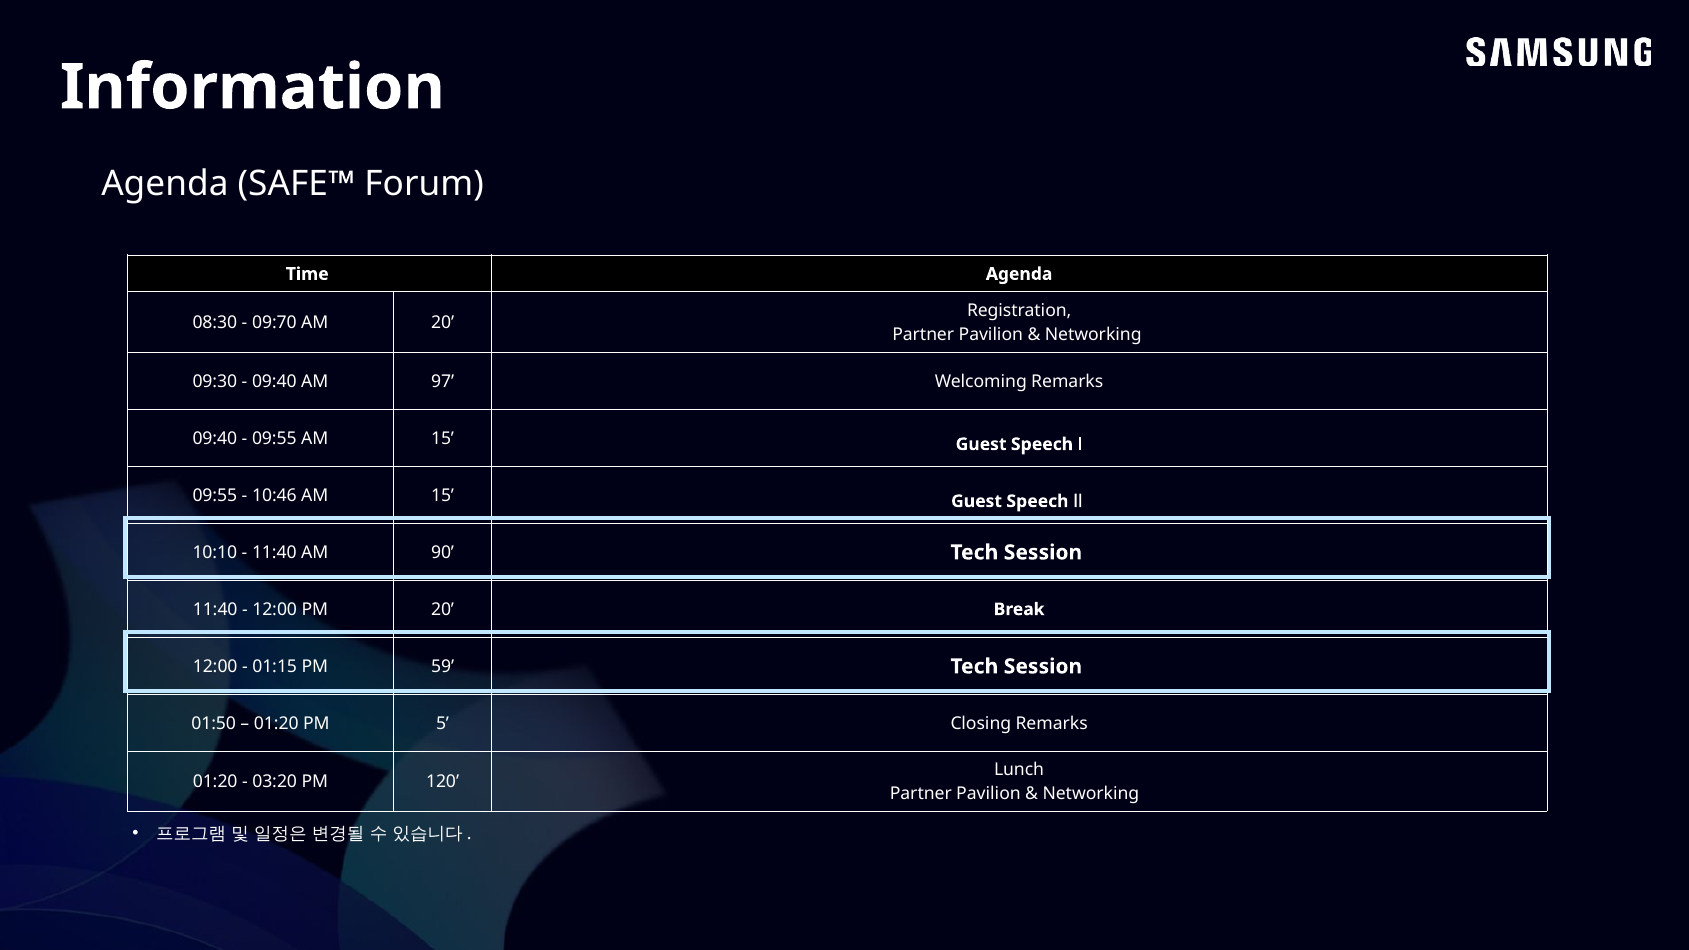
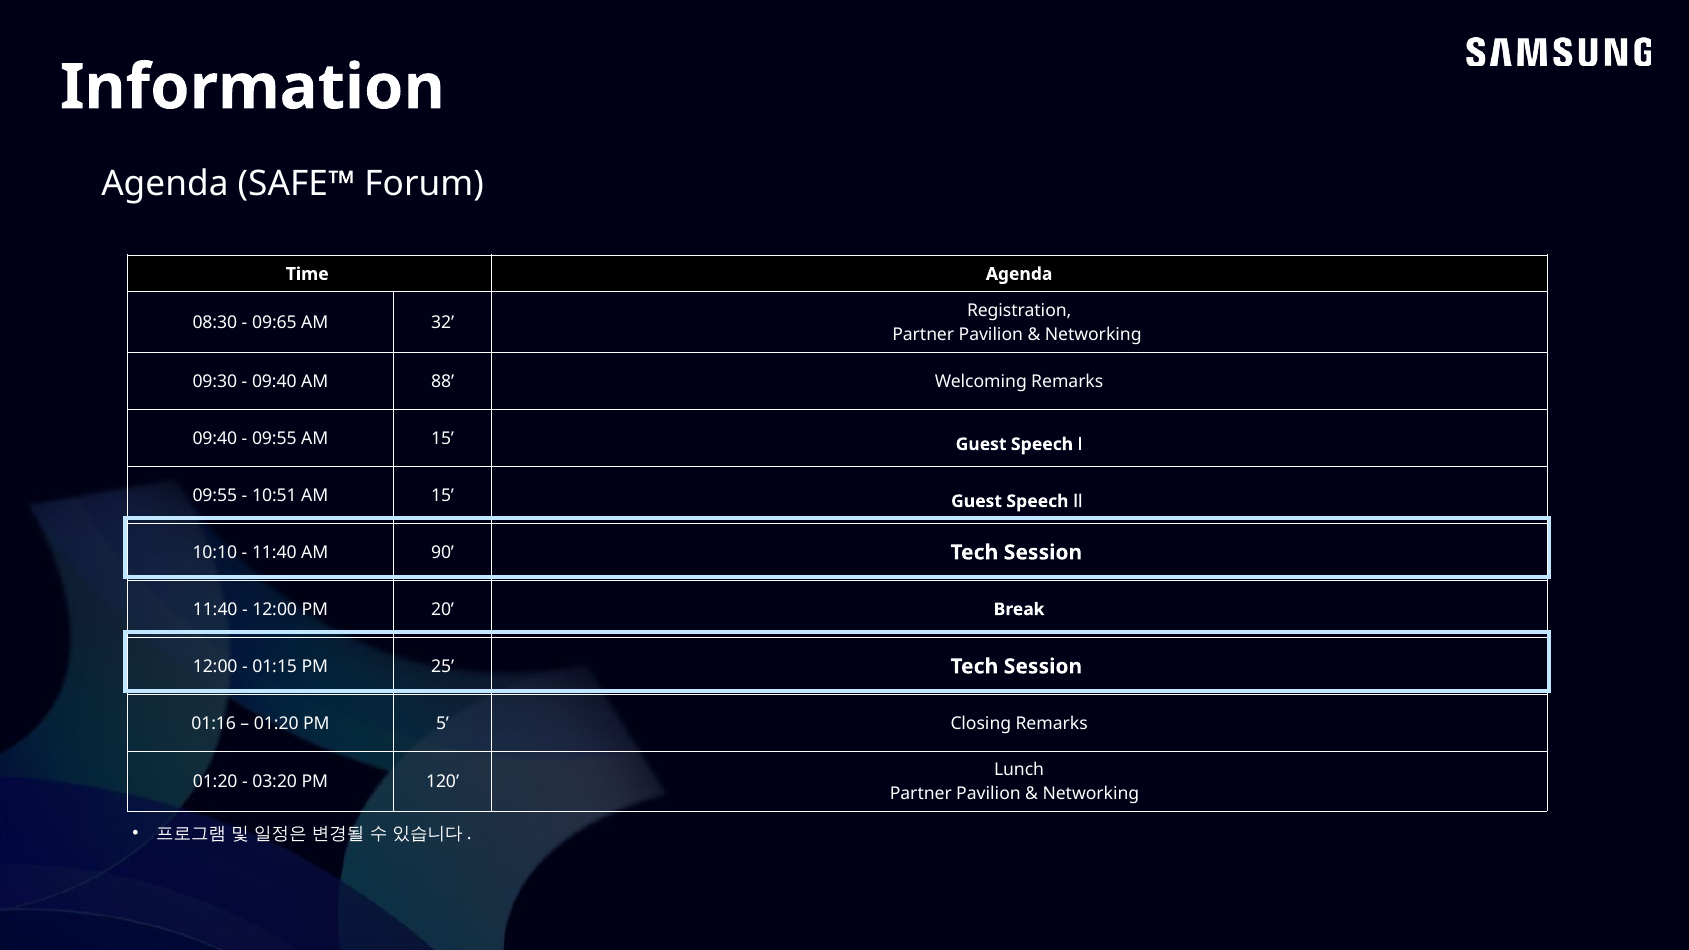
09:70: 09:70 -> 09:65
AM 20: 20 -> 32
97: 97 -> 88
10:46: 10:46 -> 10:51
59: 59 -> 25
01:50: 01:50 -> 01:16
